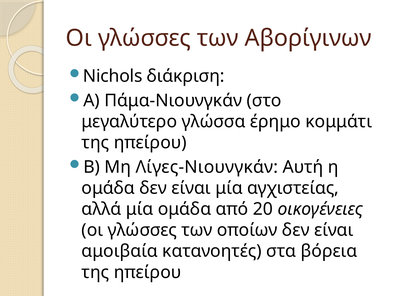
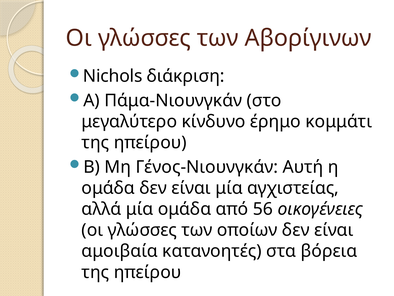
γλώσσα: γλώσσα -> κίνδυνο
Λίγες-Νιουνγκάν: Λίγες-Νιουνγκάν -> Γένος-Νιουνγκάν
20: 20 -> 56
